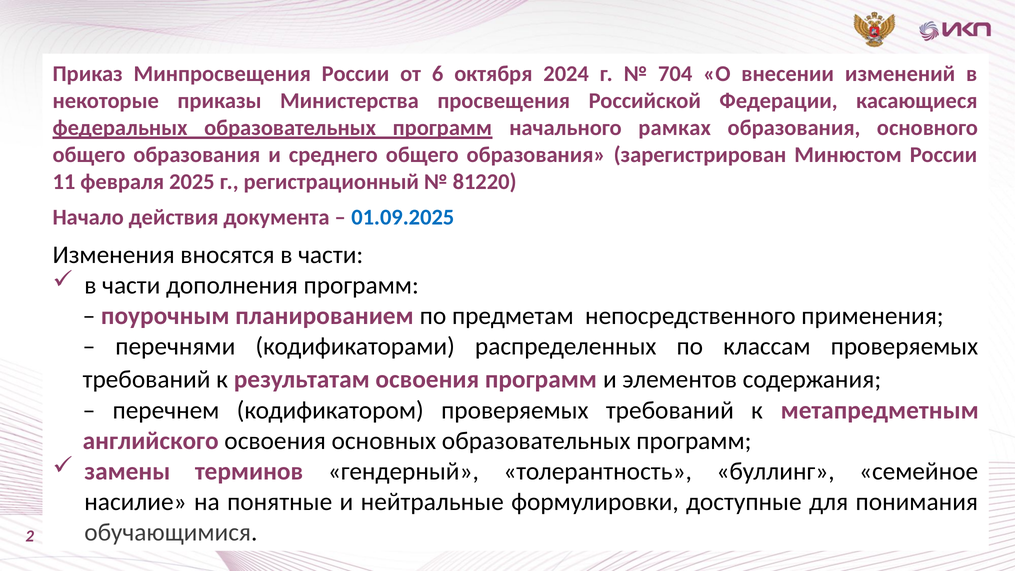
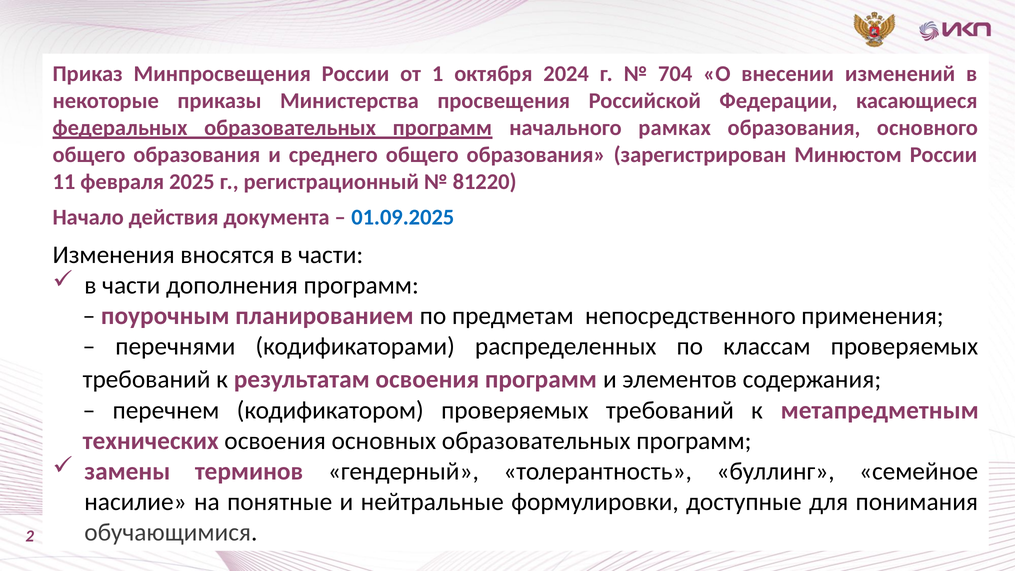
6: 6 -> 1
английского: английского -> технических
